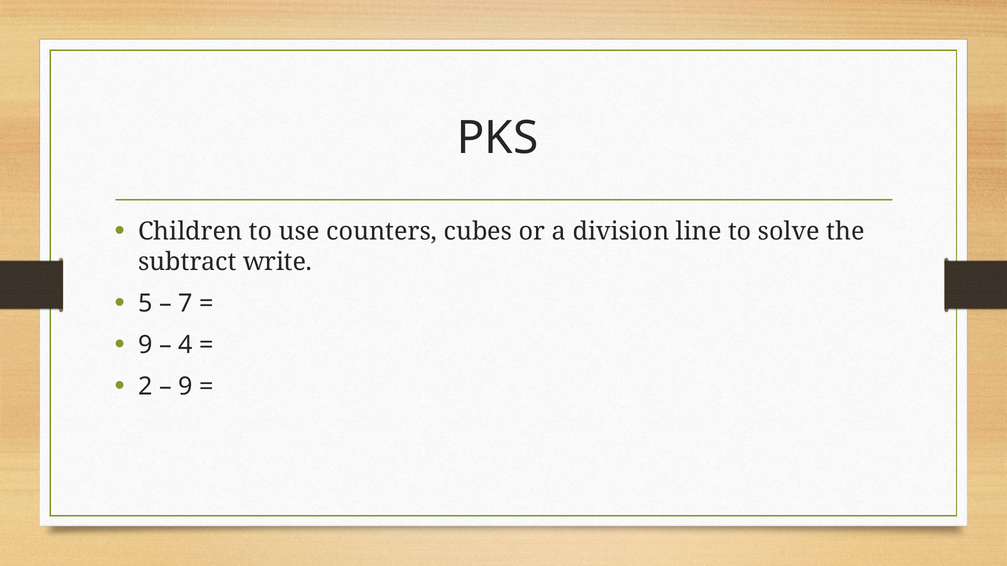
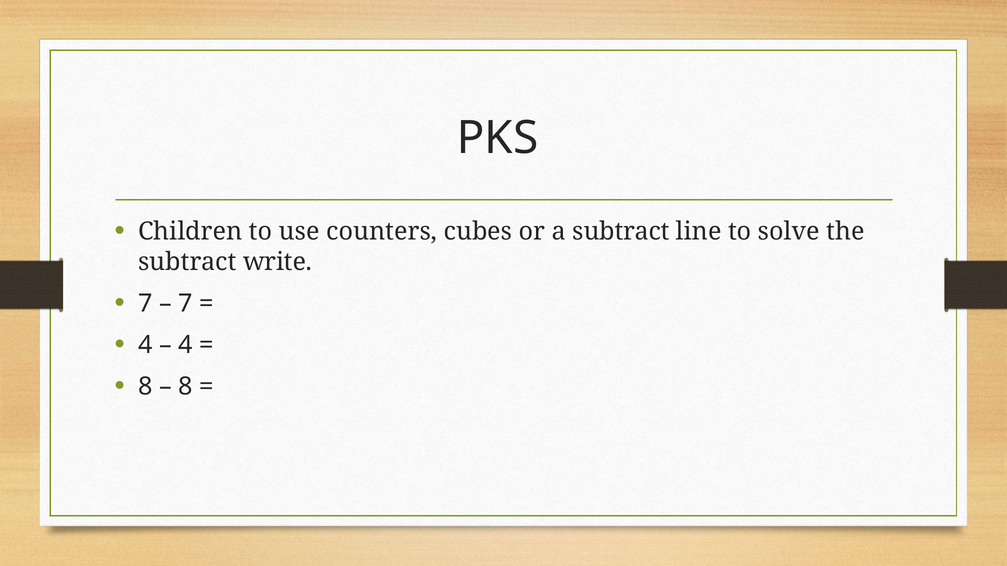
a division: division -> subtract
5 at (145, 304): 5 -> 7
9 at (145, 345): 9 -> 4
2 at (145, 387): 2 -> 8
9 at (185, 387): 9 -> 8
